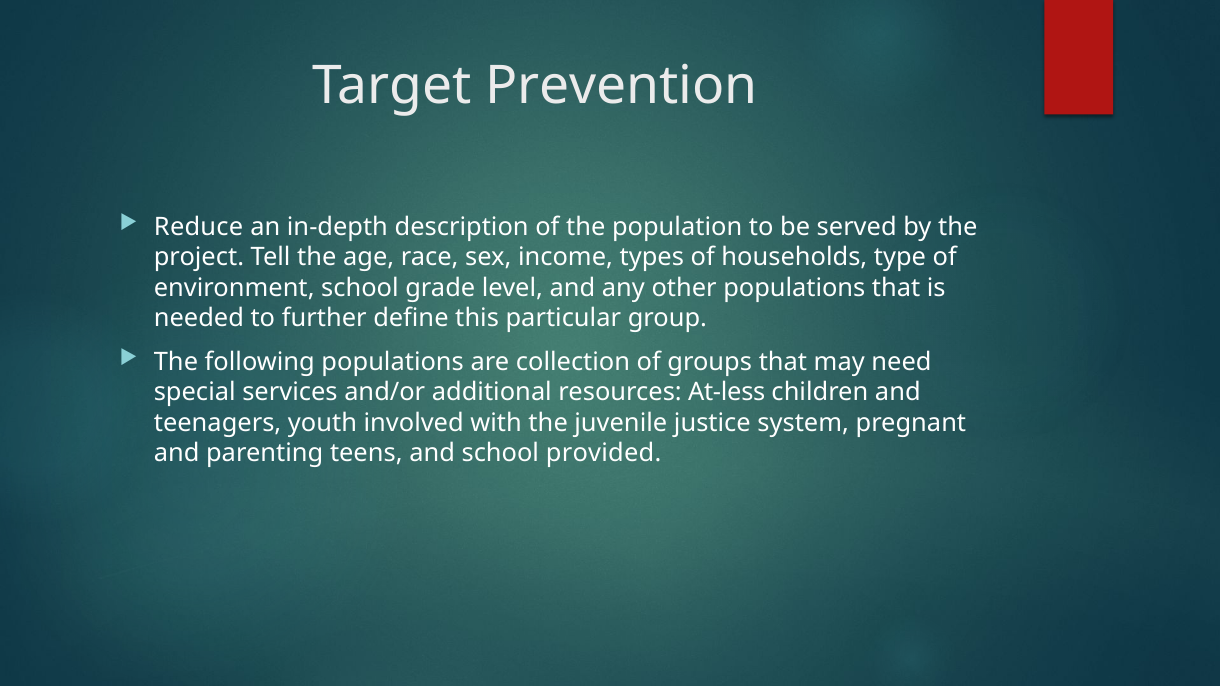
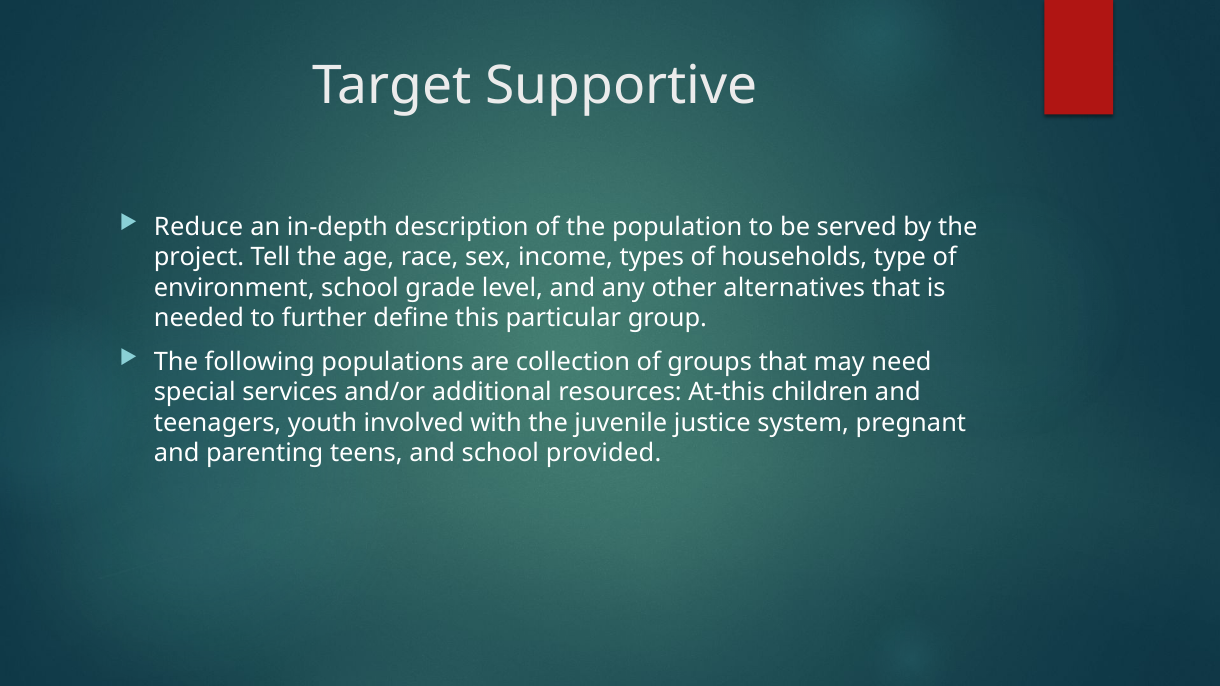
Prevention: Prevention -> Supportive
other populations: populations -> alternatives
At-less: At-less -> At-this
